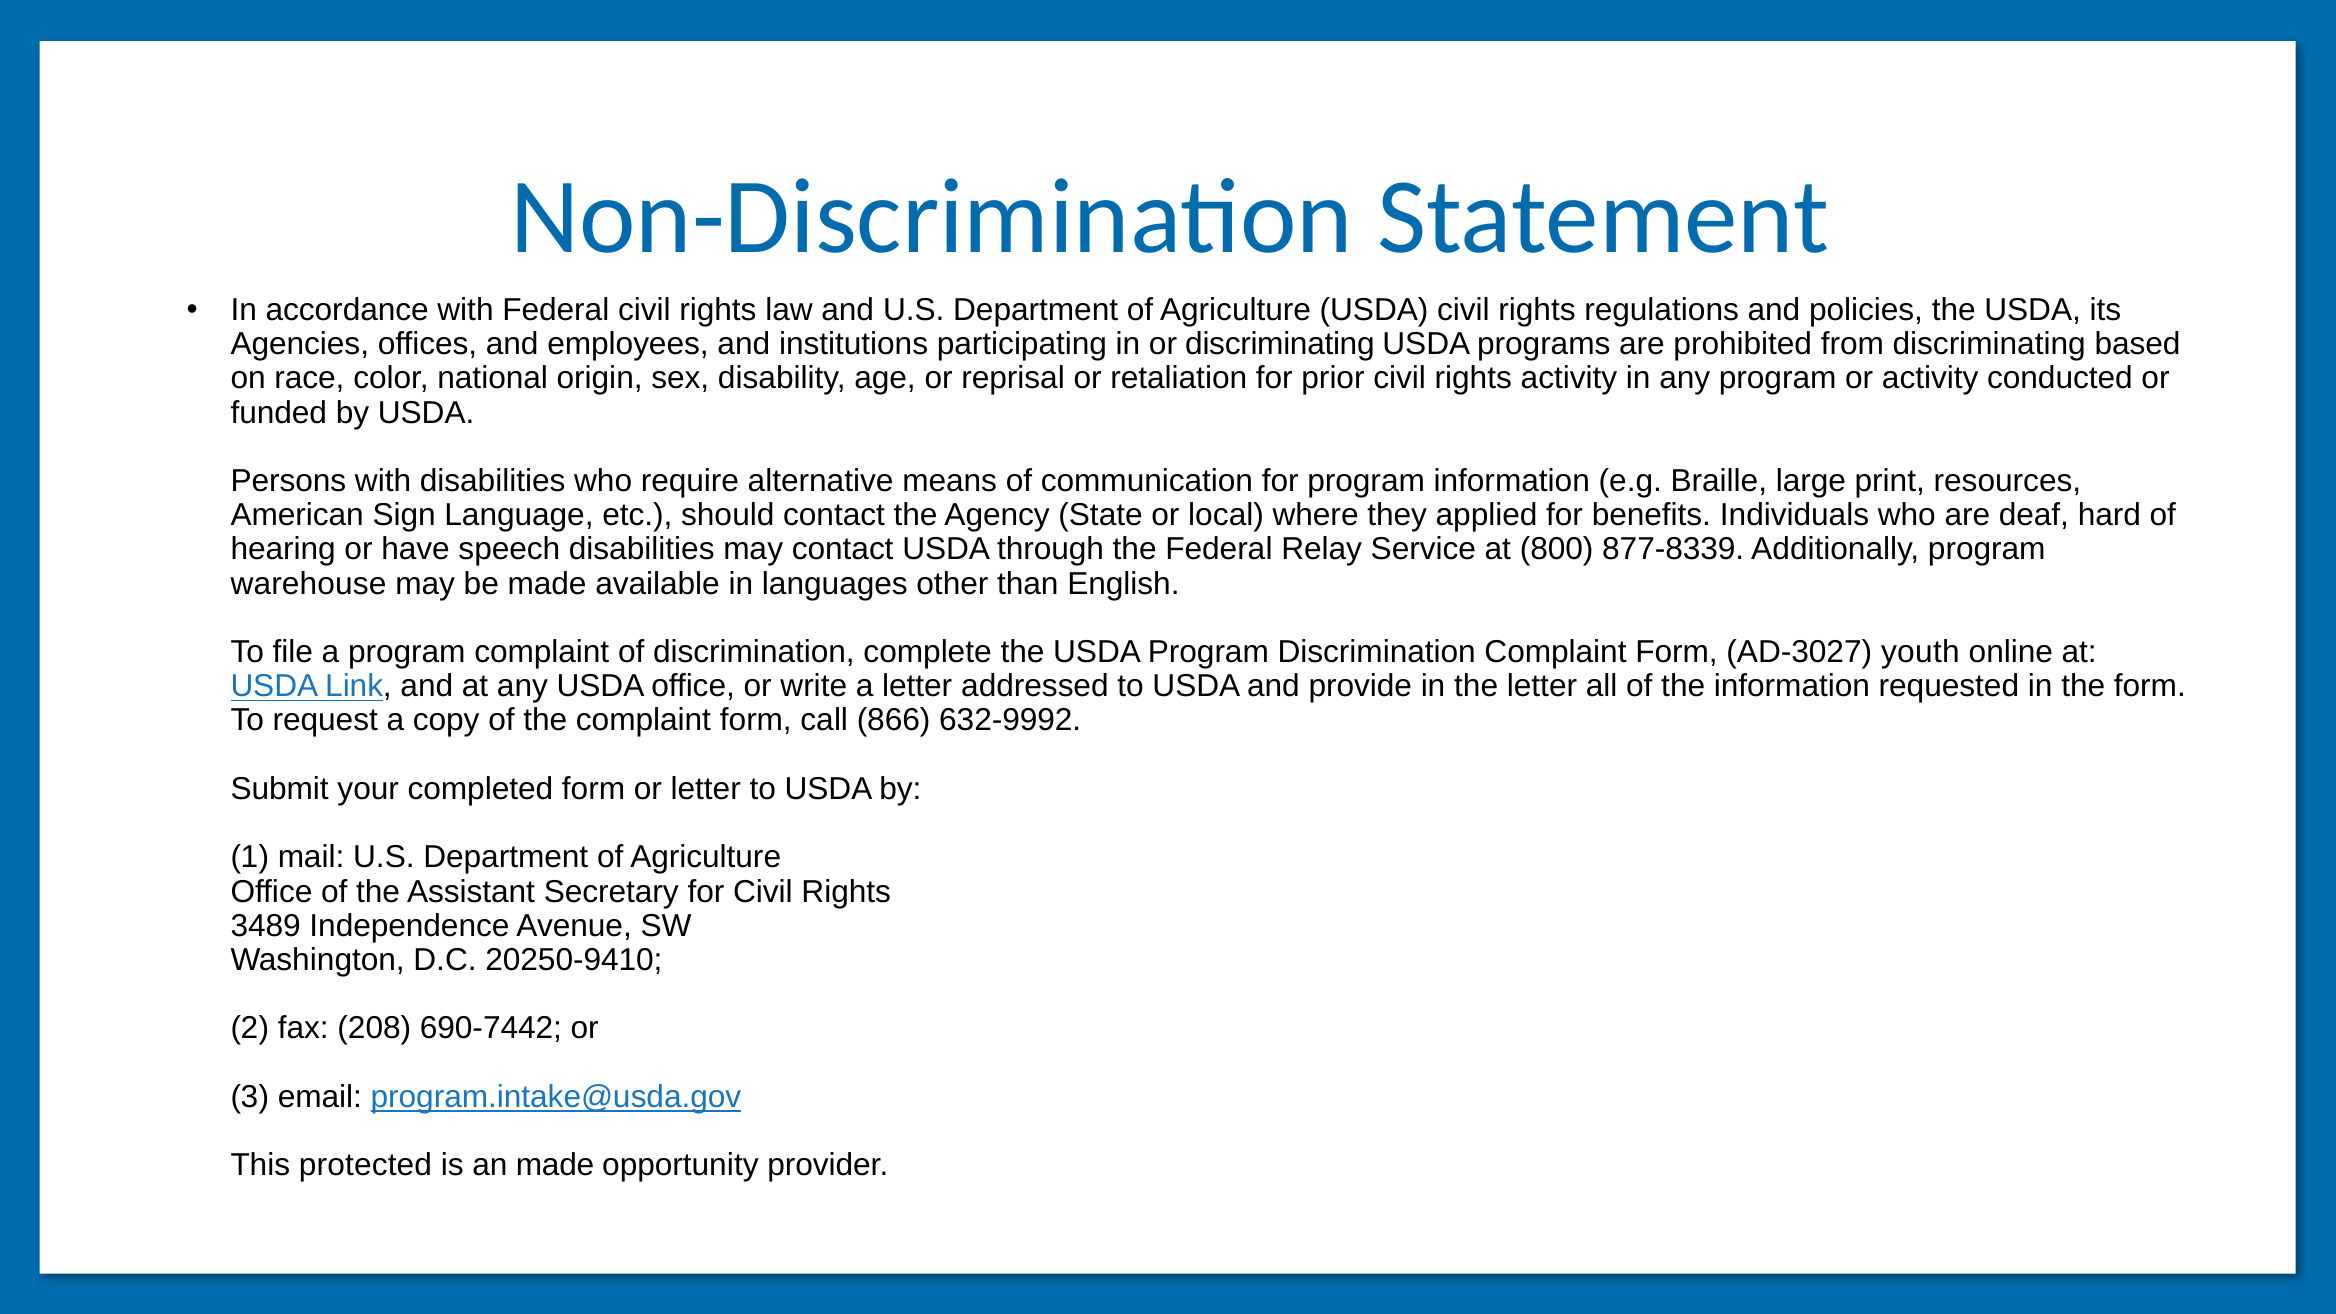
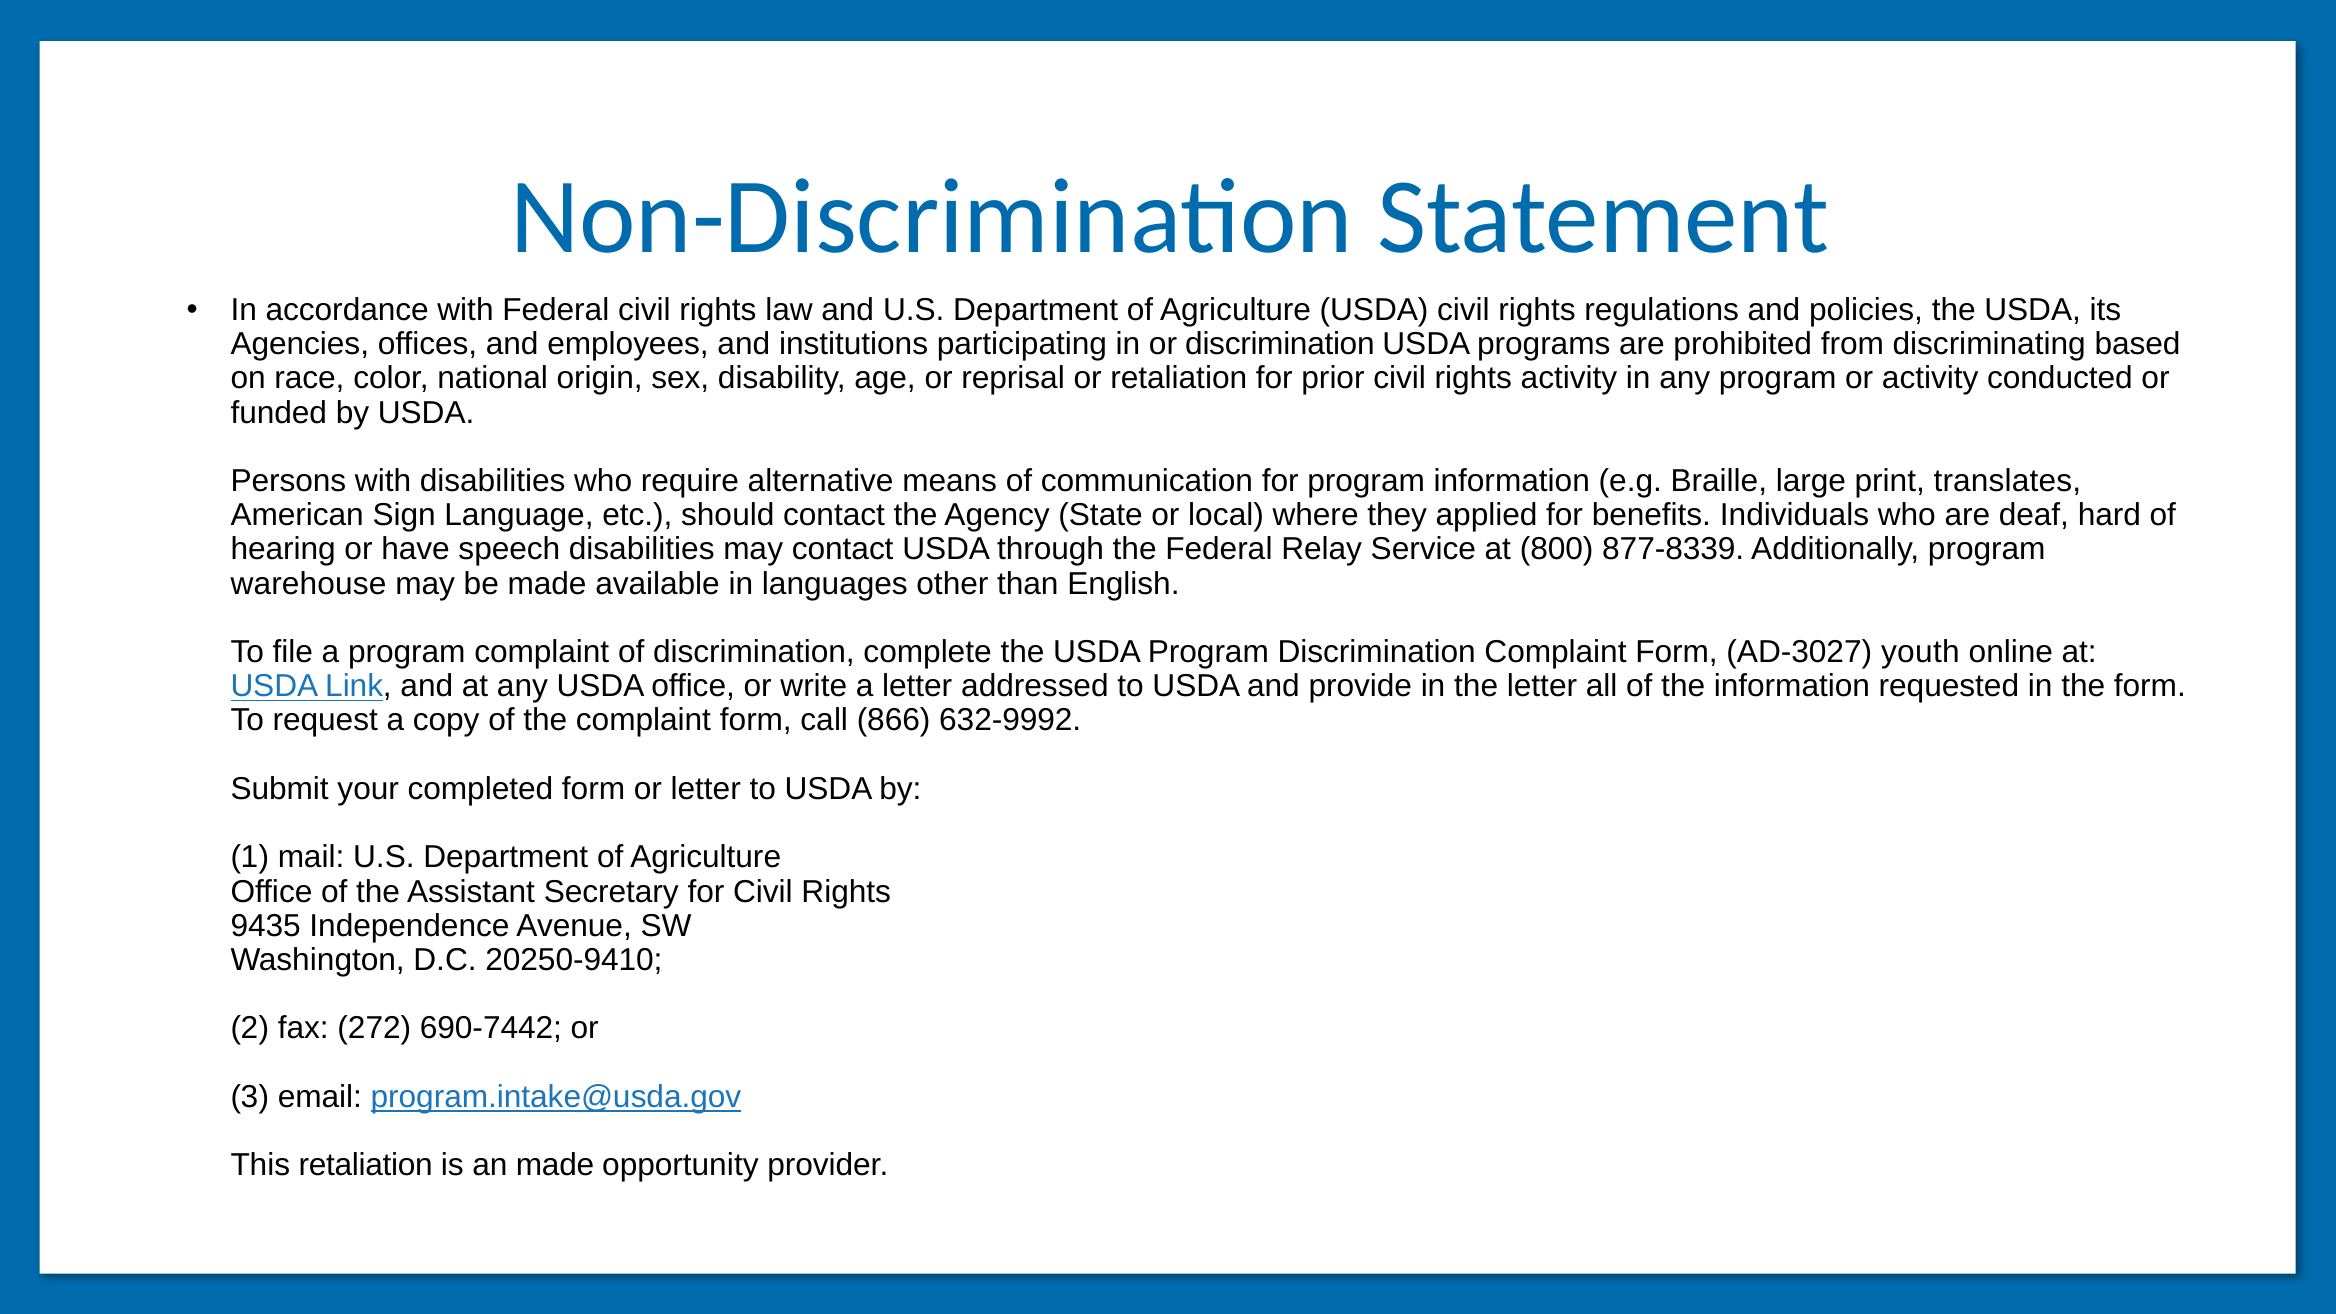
or discriminating: discriminating -> discrimination
resources: resources -> translates
3489: 3489 -> 9435
208: 208 -> 272
This protected: protected -> retaliation
